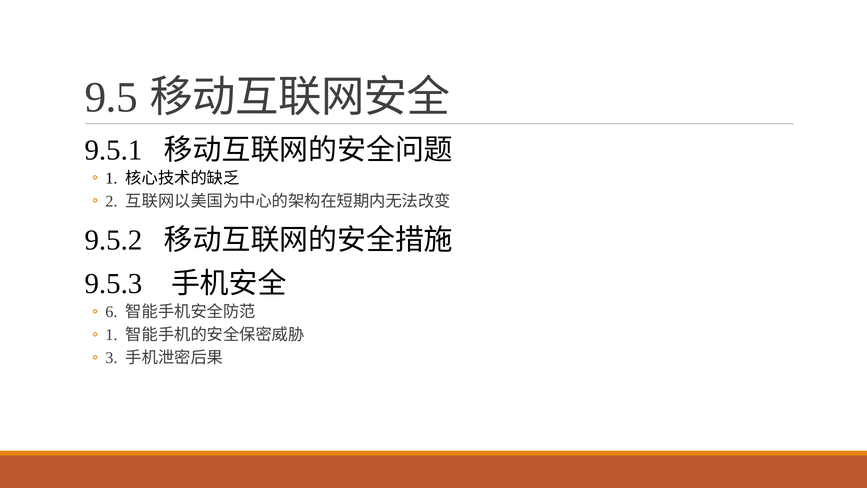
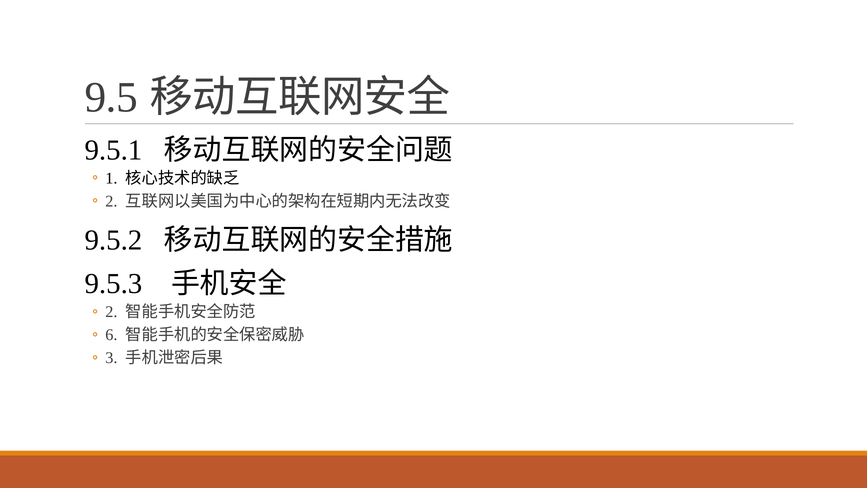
6 at (111, 312): 6 -> 2
1 at (111, 335): 1 -> 6
